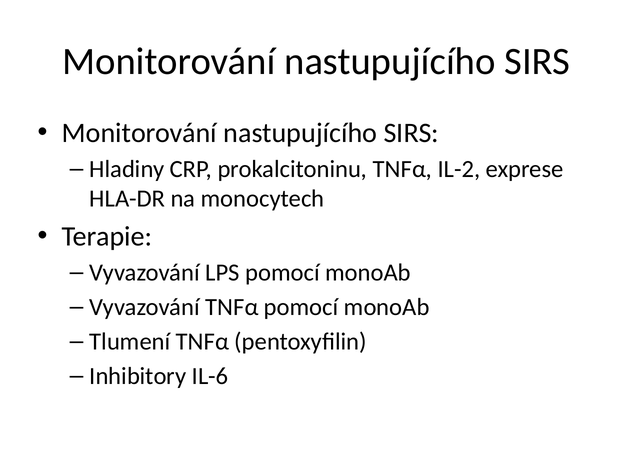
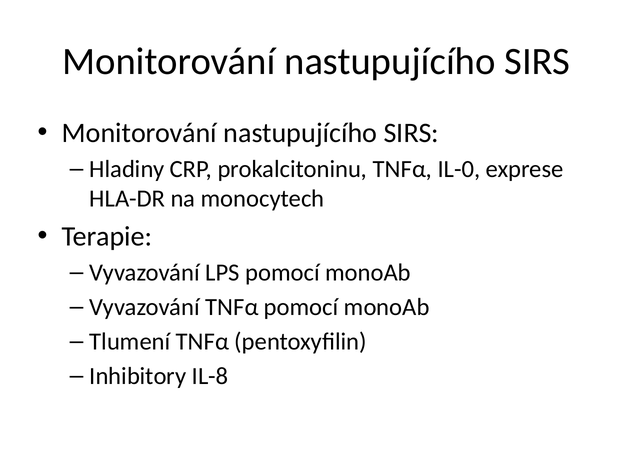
IL-2: IL-2 -> IL-0
IL-6: IL-6 -> IL-8
